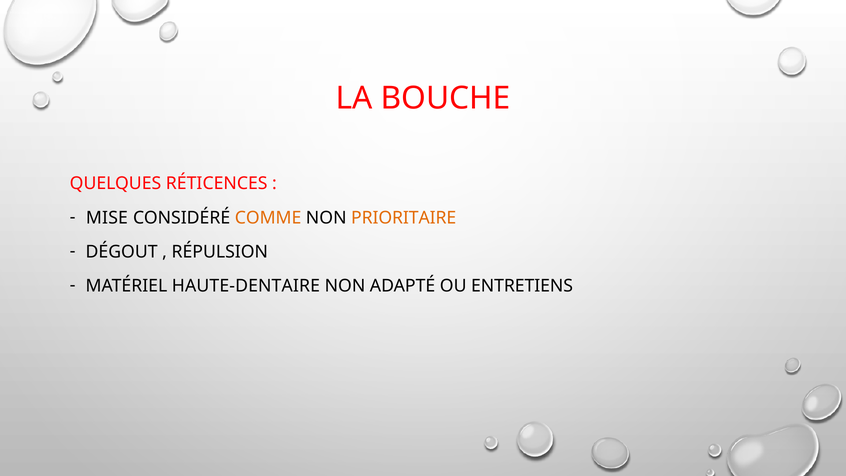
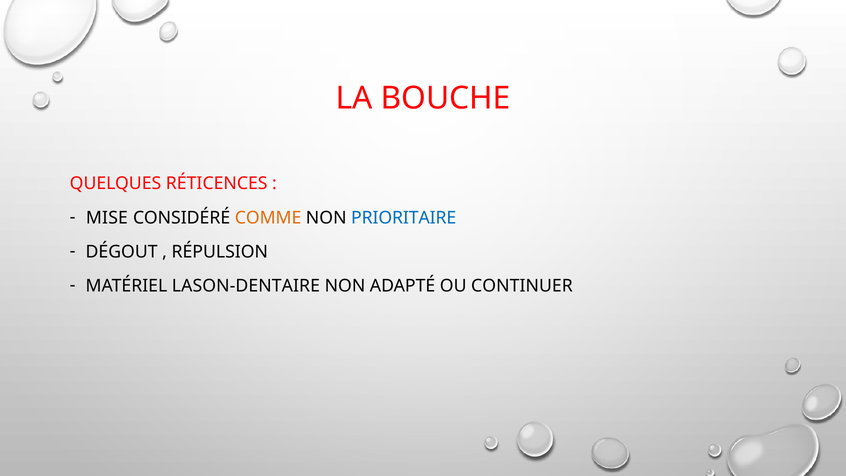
PRIORITAIRE colour: orange -> blue
HAUTE-DENTAIRE: HAUTE-DENTAIRE -> LASON-DENTAIRE
ENTRETIENS: ENTRETIENS -> CONTINUER
